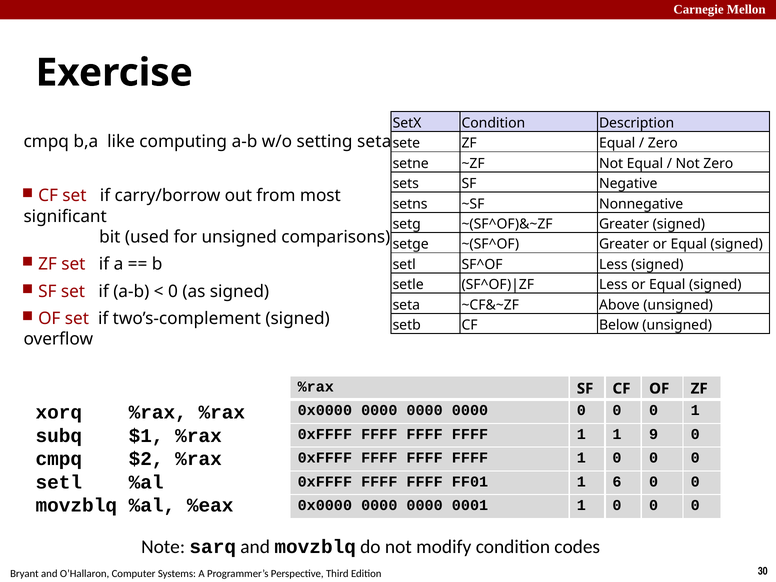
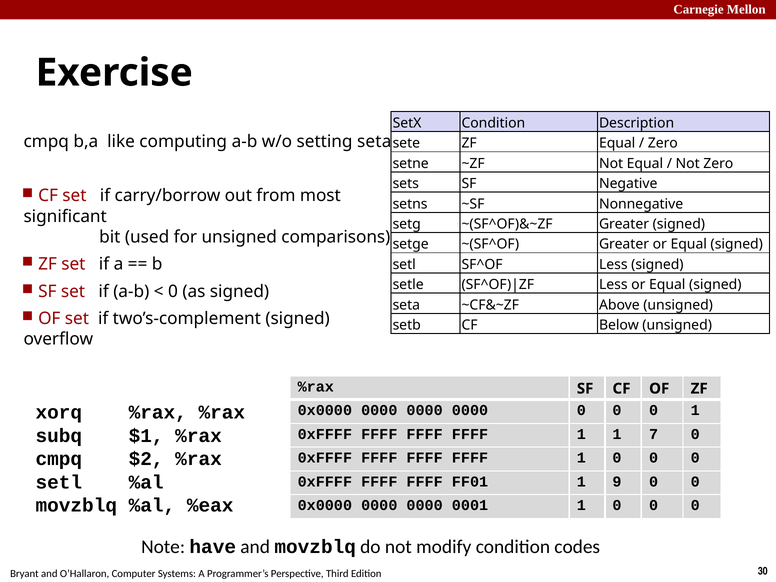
9: 9 -> 7
6: 6 -> 9
sarq: sarq -> have
